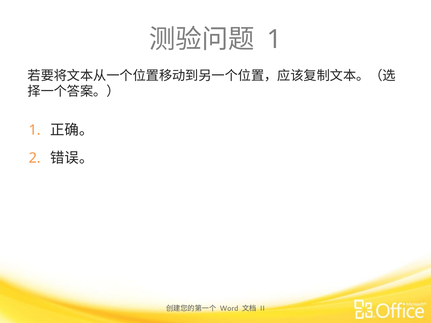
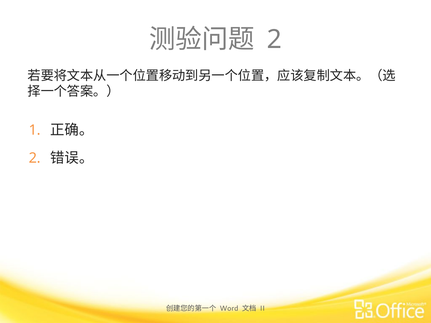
1 at (274, 39): 1 -> 2
